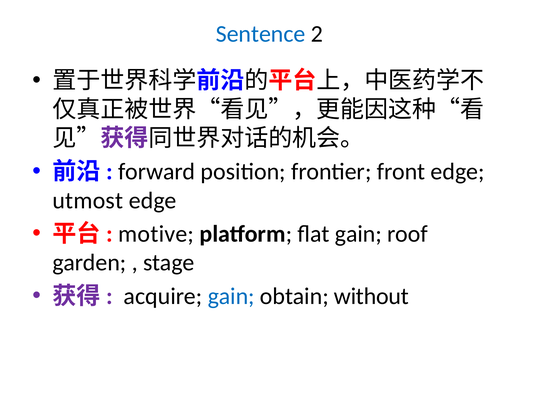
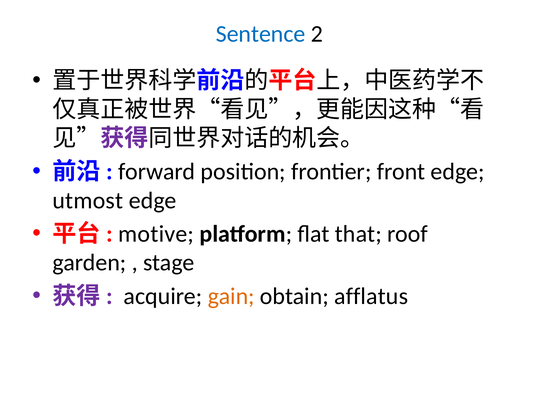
flat gain: gain -> that
gain at (231, 296) colour: blue -> orange
without: without -> afflatus
